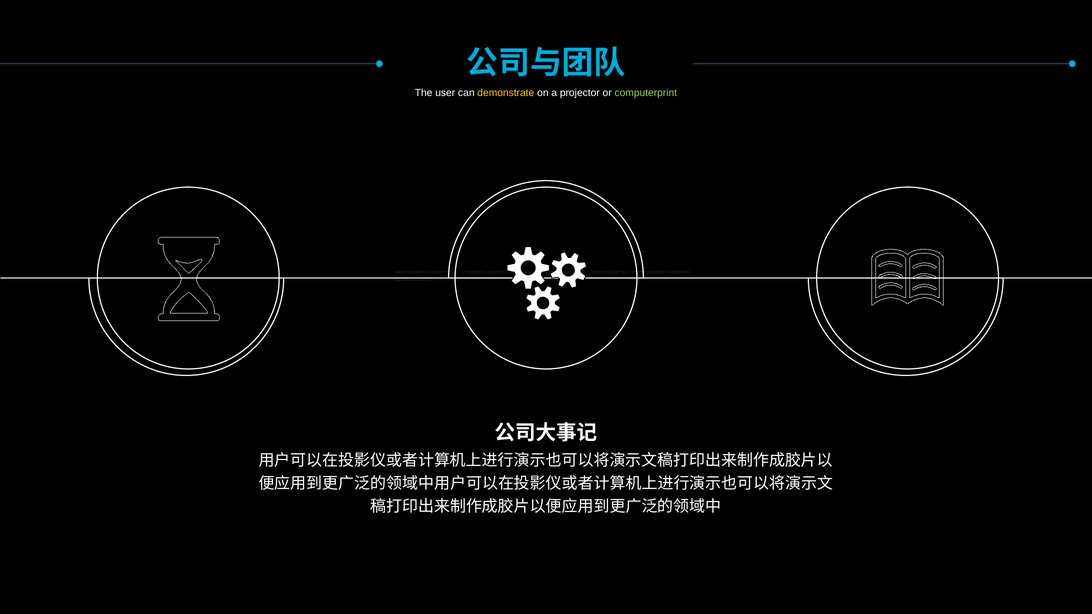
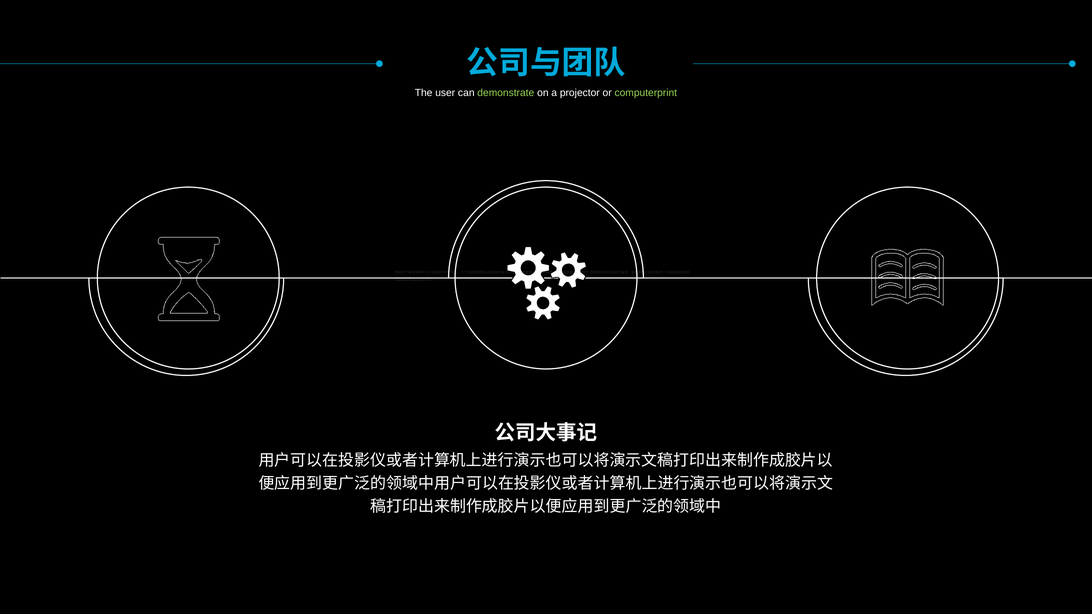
demonstrate colour: yellow -> light green
